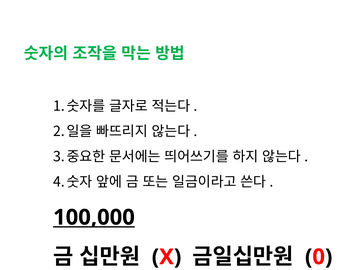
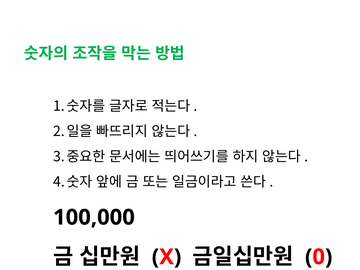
100,000 underline: present -> none
